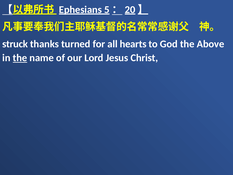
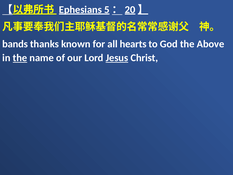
struck: struck -> bands
turned: turned -> known
Jesus underline: none -> present
